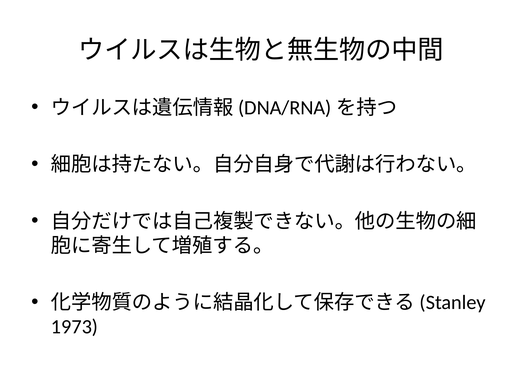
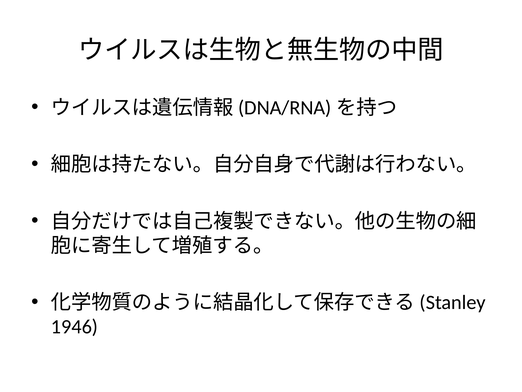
1973: 1973 -> 1946
